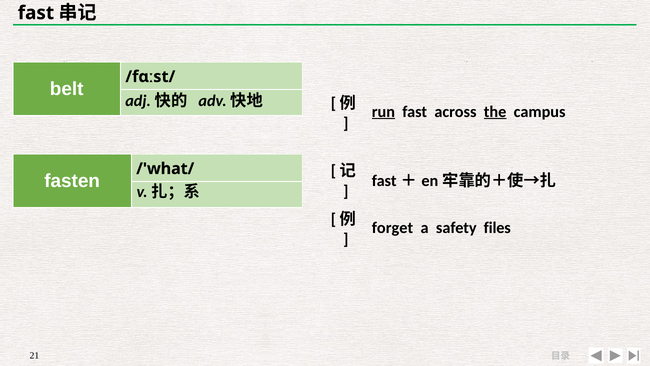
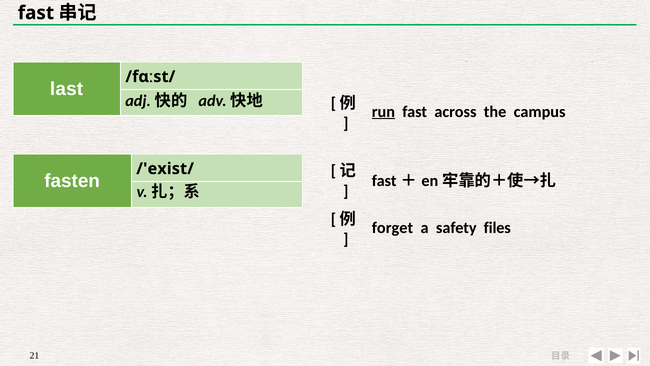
belt: belt -> last
the underline: present -> none
/'what/: /'what/ -> /'exist/
